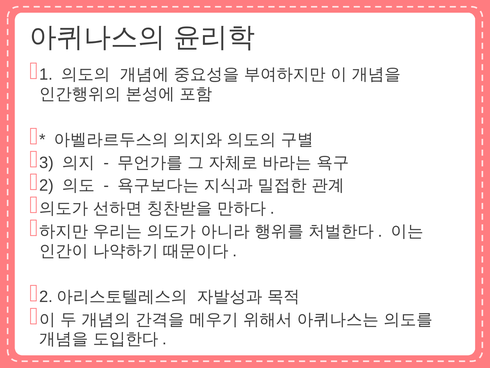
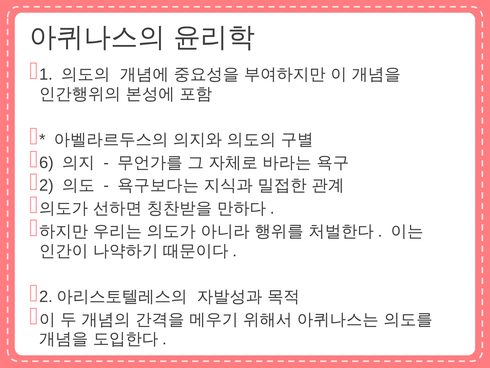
3: 3 -> 6
